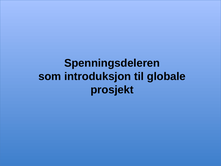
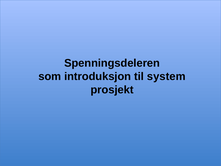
globale: globale -> system
